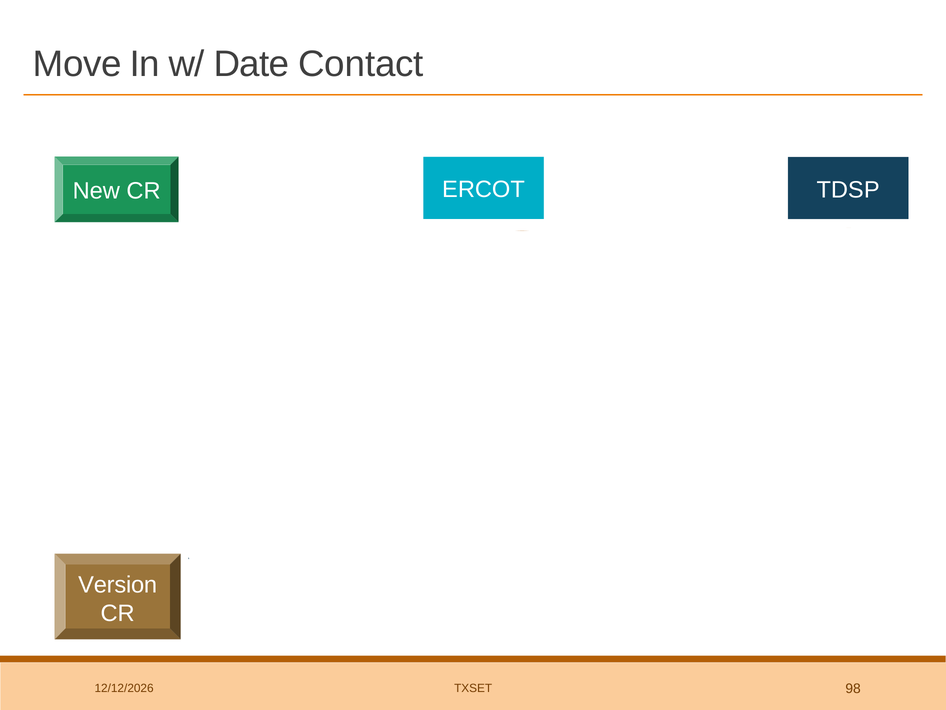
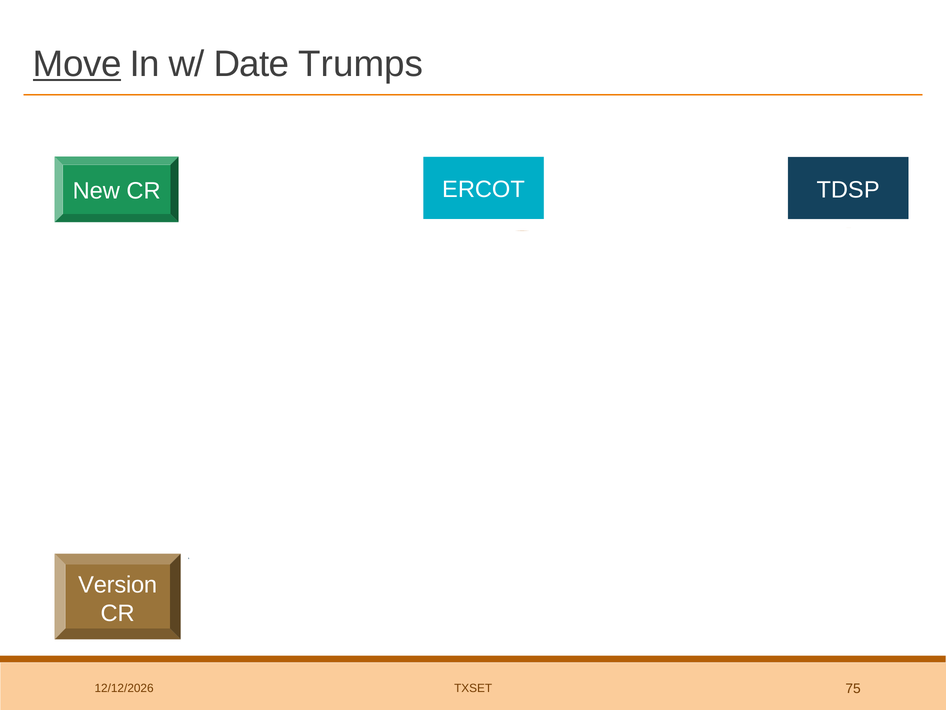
Move underline: none -> present
Contact: Contact -> Trumps
98: 98 -> 75
